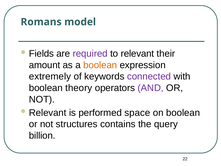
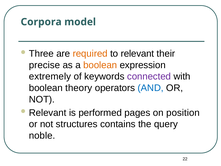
Romans: Romans -> Corpora
Fields: Fields -> Three
required colour: purple -> orange
amount: amount -> precise
AND colour: purple -> blue
space: space -> pages
on boolean: boolean -> position
billion: billion -> noble
